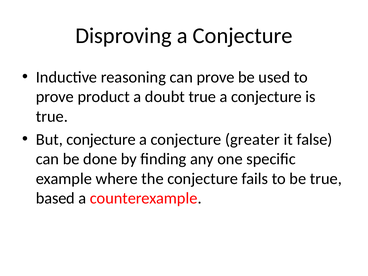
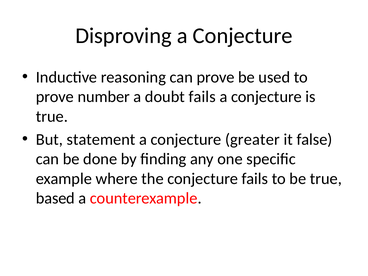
product: product -> number
doubt true: true -> fails
But conjecture: conjecture -> statement
